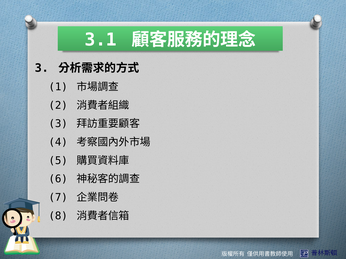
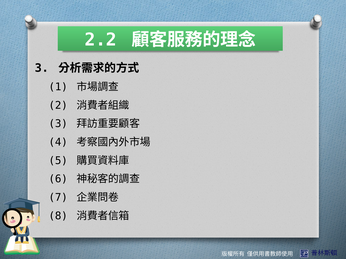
3.1: 3.1 -> 2.2
